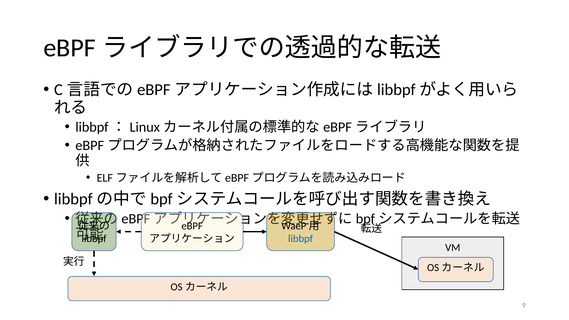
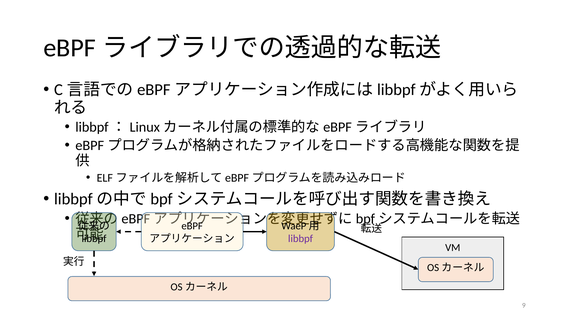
libbpf at (301, 239) colour: blue -> purple
